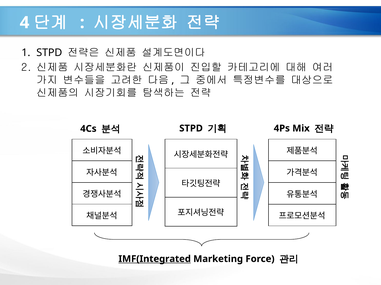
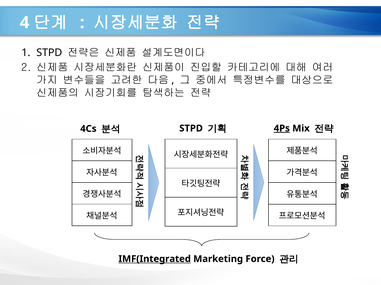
4Ps underline: none -> present
